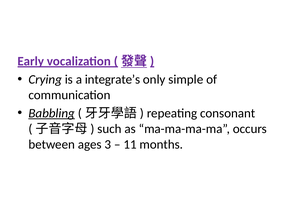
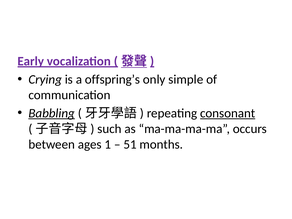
integrate’s: integrate’s -> offspring’s
consonant underline: none -> present
3: 3 -> 1
11: 11 -> 51
